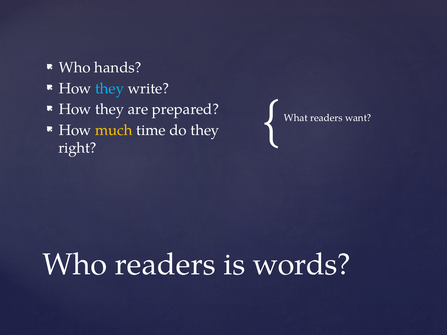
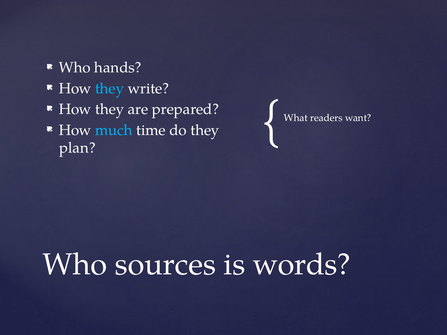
much colour: yellow -> light blue
right: right -> plan
Who readers: readers -> sources
